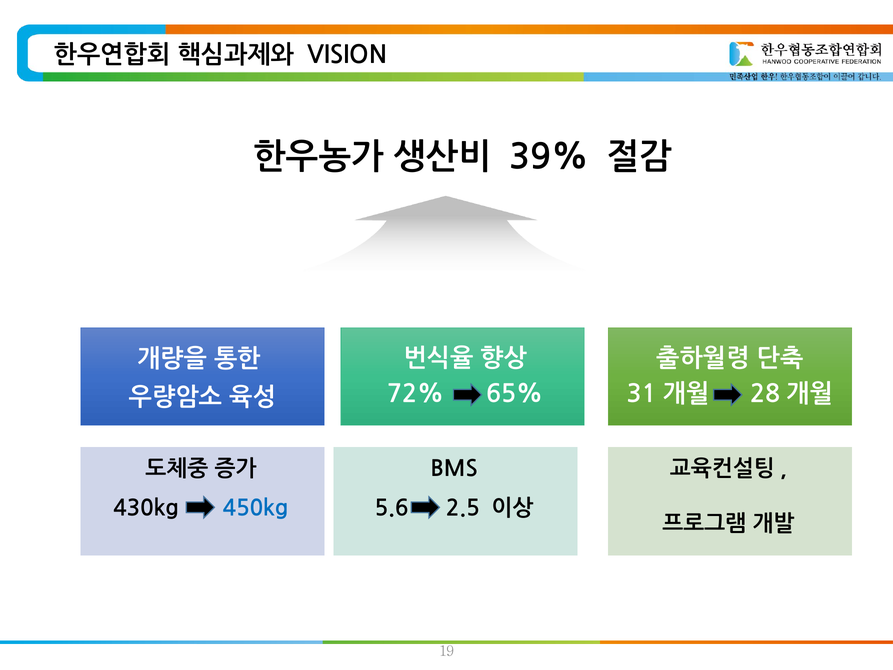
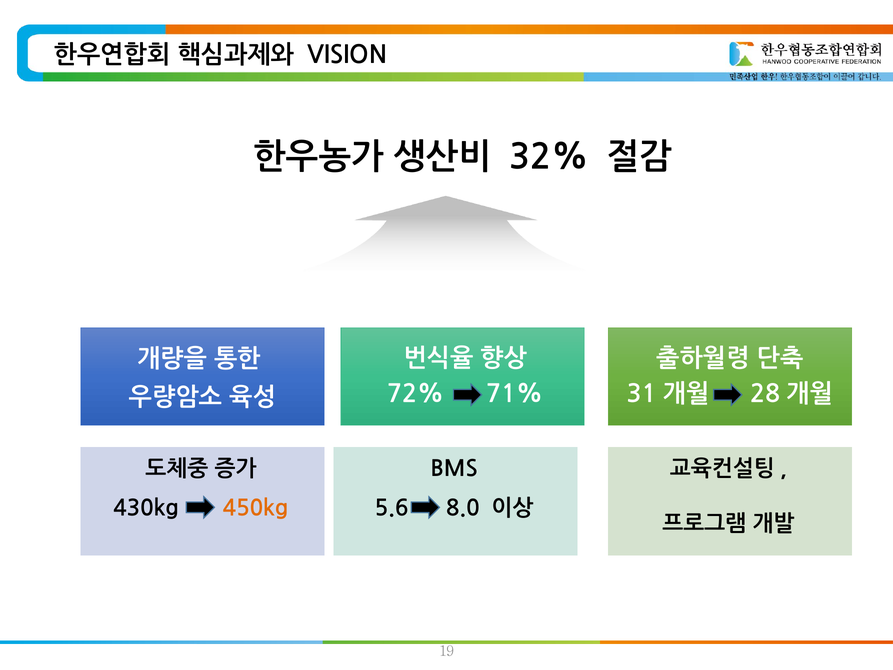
39%: 39% -> 32%
65%: 65% -> 71%
450kg colour: blue -> orange
2.5: 2.5 -> 8.0
